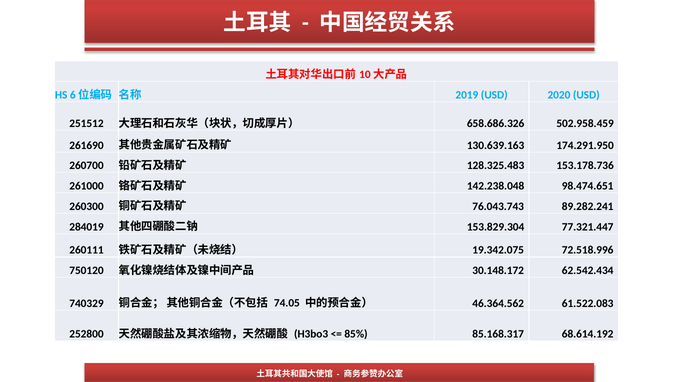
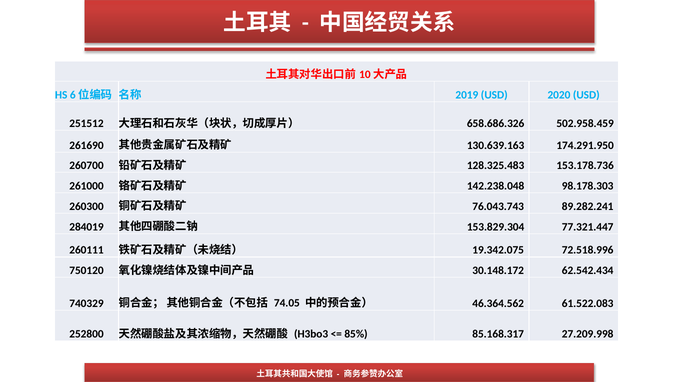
98.474.651: 98.474.651 -> 98.178.303
68.614.192: 68.614.192 -> 27.209.998
